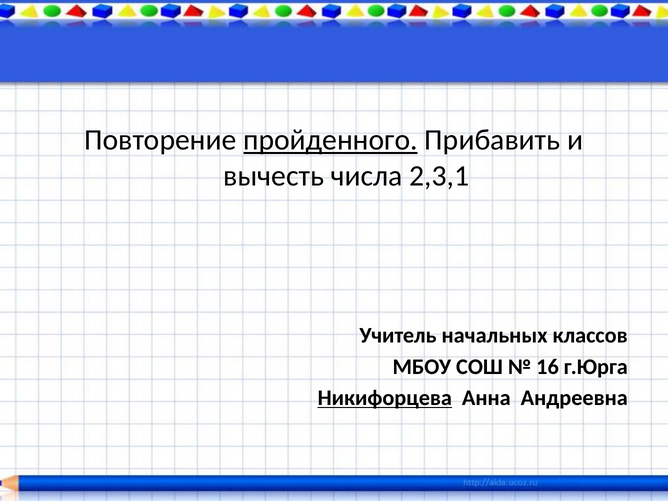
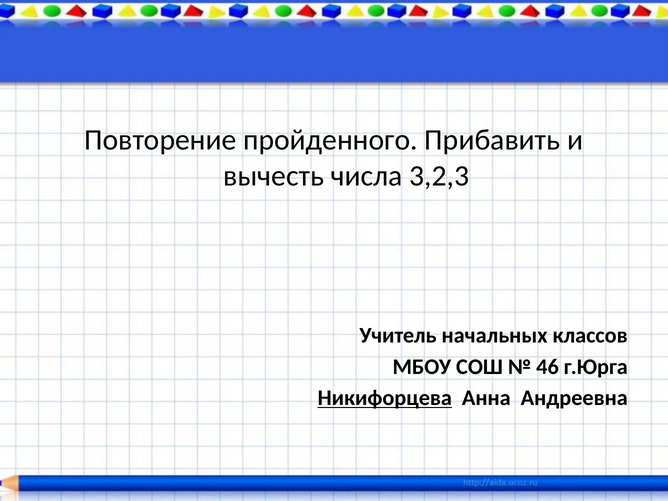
пройденного underline: present -> none
2,3,1: 2,3,1 -> 3,2,3
16: 16 -> 46
